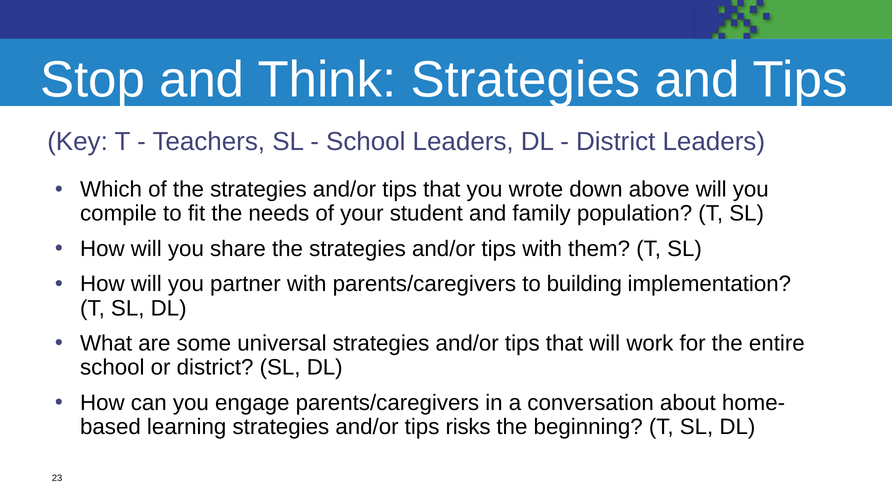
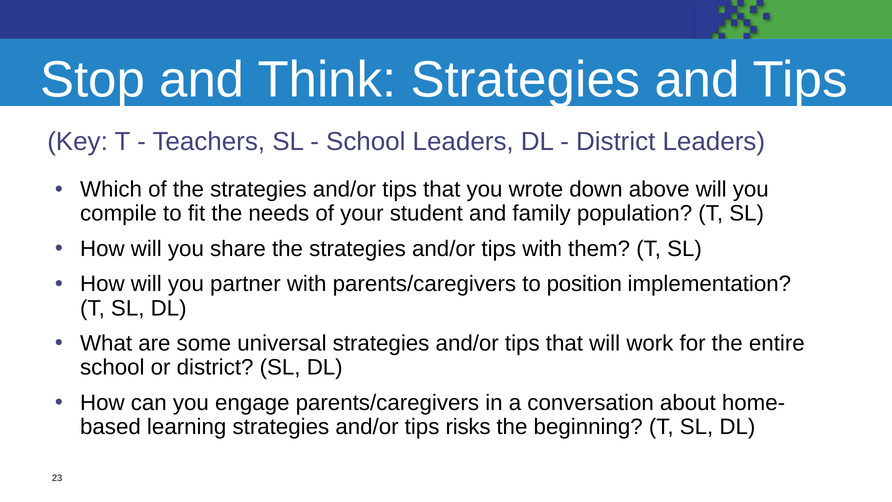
building: building -> position
